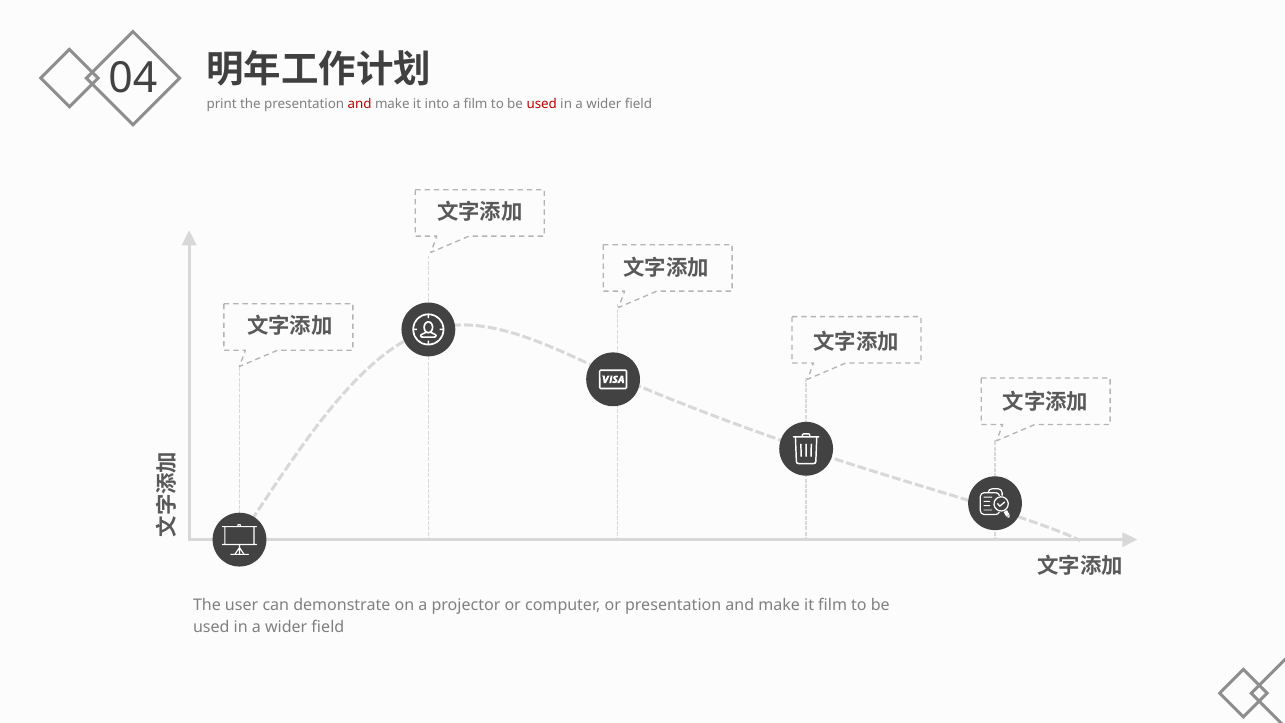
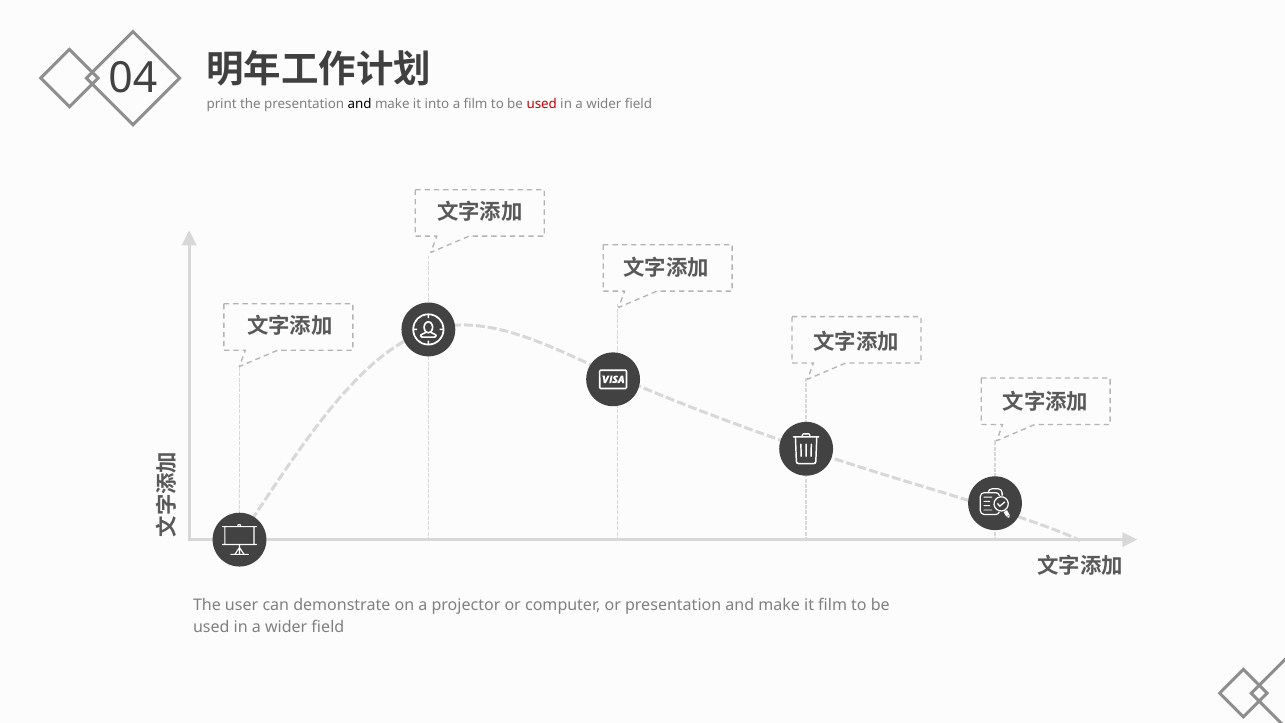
and at (360, 104) colour: red -> black
